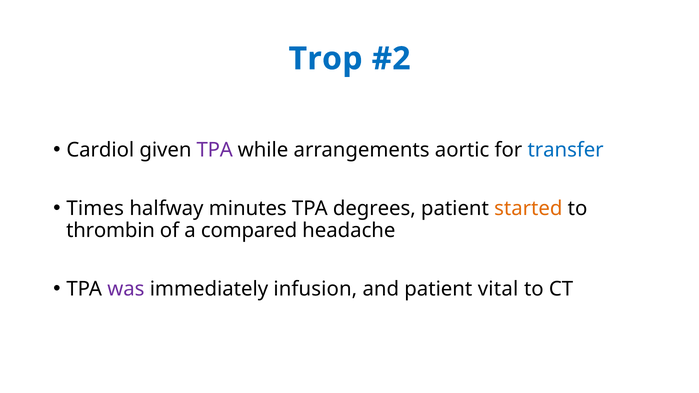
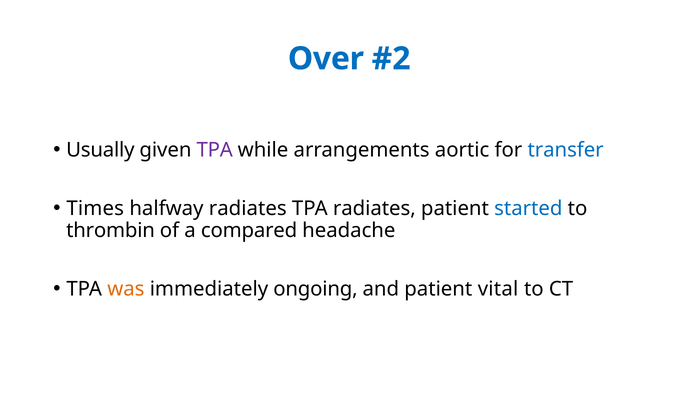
Trop: Trop -> Over
Cardiol: Cardiol -> Usually
halfway minutes: minutes -> radiates
TPA degrees: degrees -> radiates
started colour: orange -> blue
was colour: purple -> orange
infusion: infusion -> ongoing
